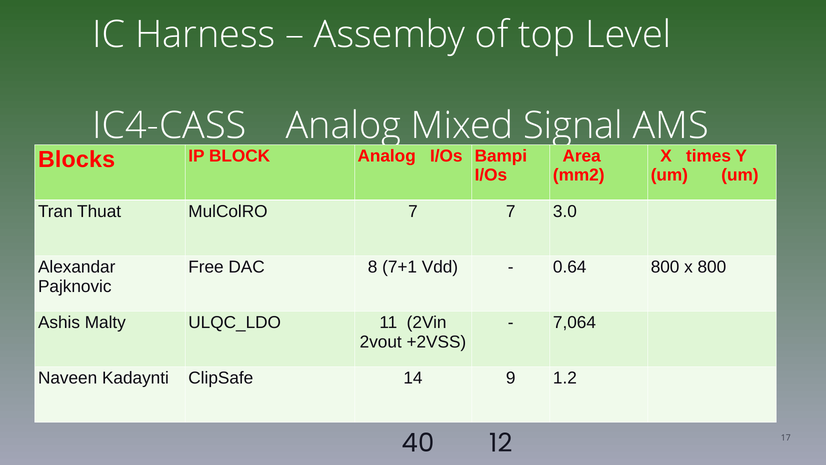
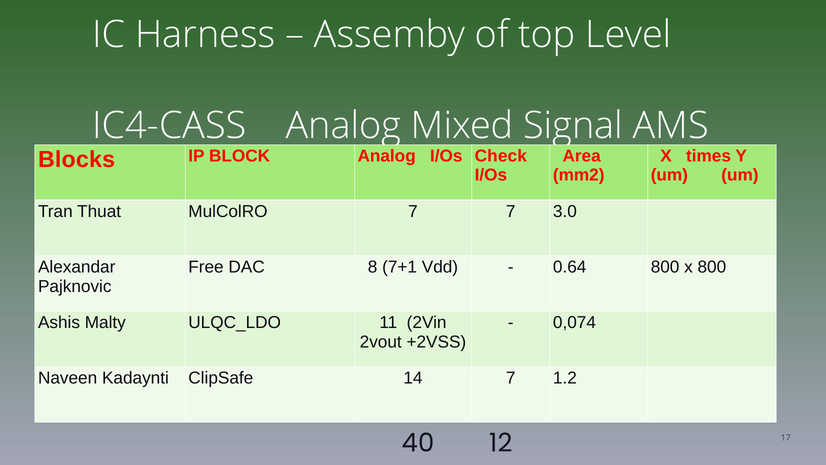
Bampi: Bampi -> Check
7,064: 7,064 -> 0,074
14 9: 9 -> 7
